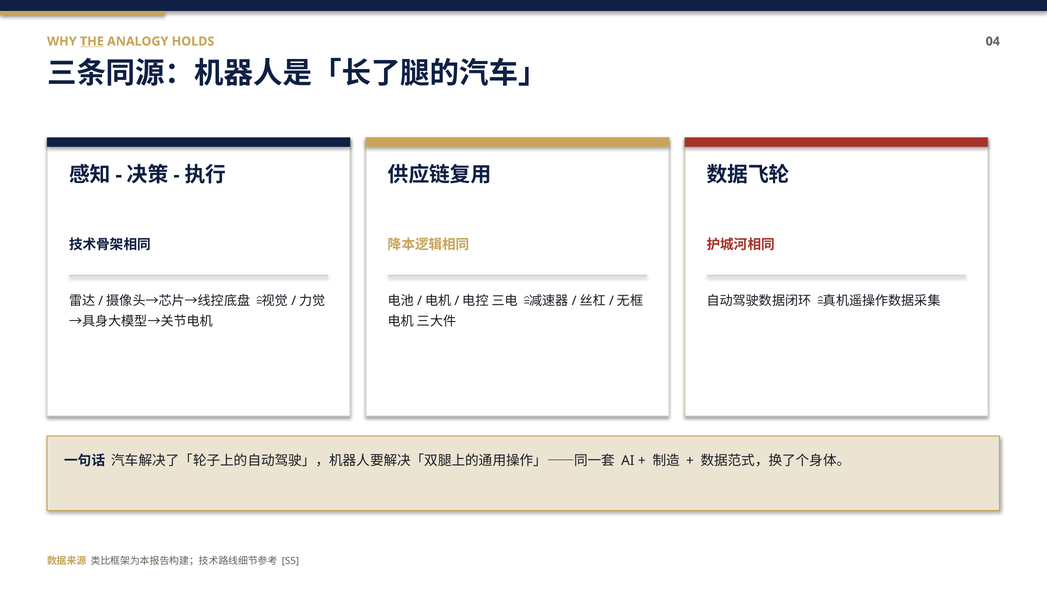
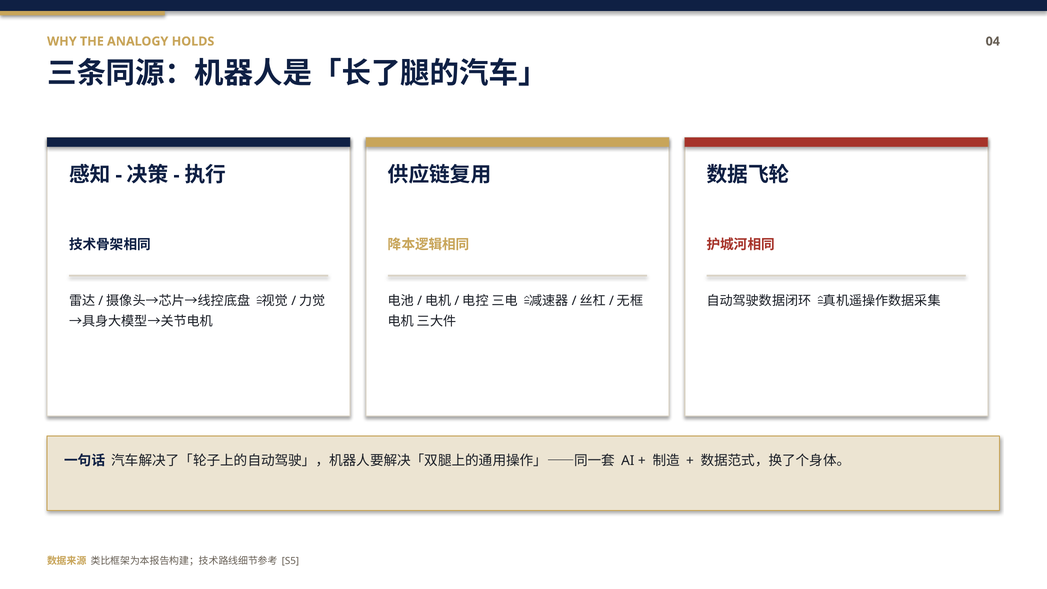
THE underline: present -> none
